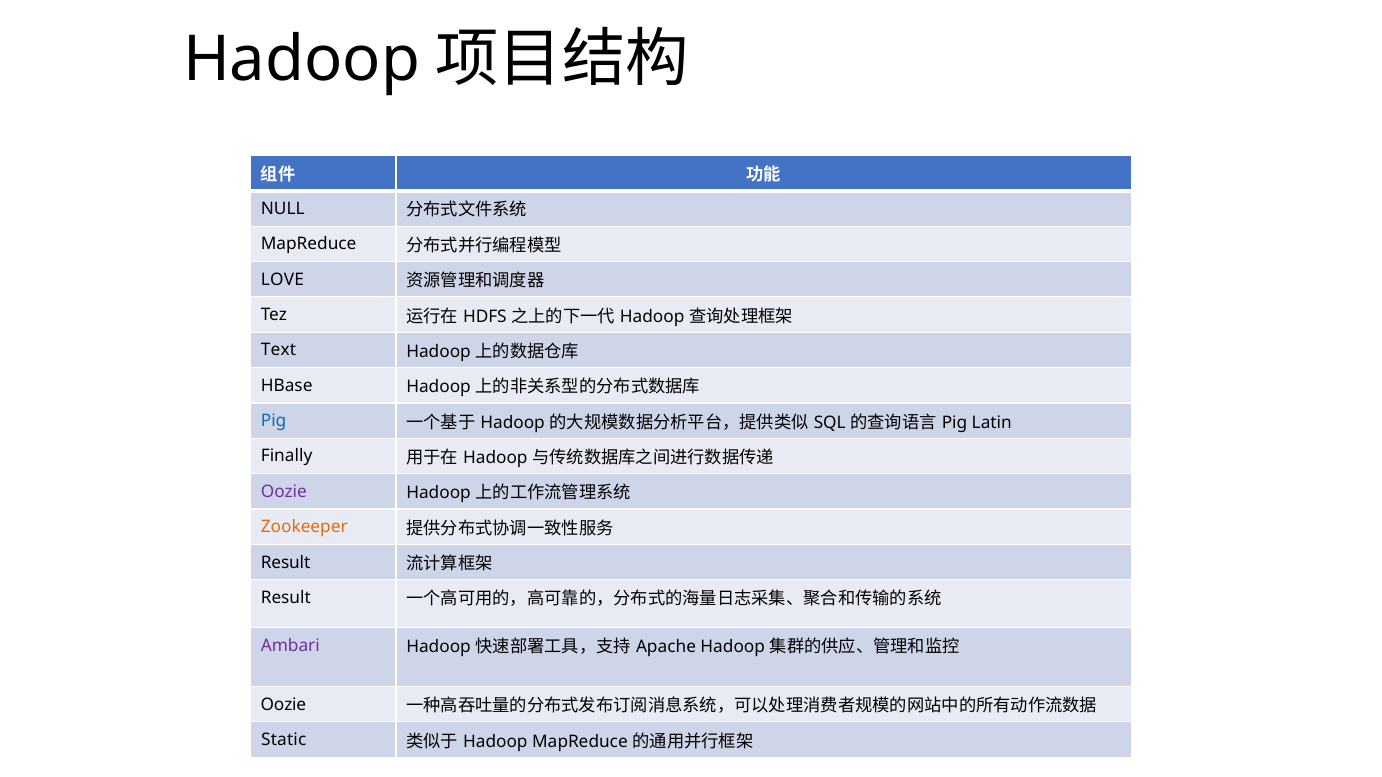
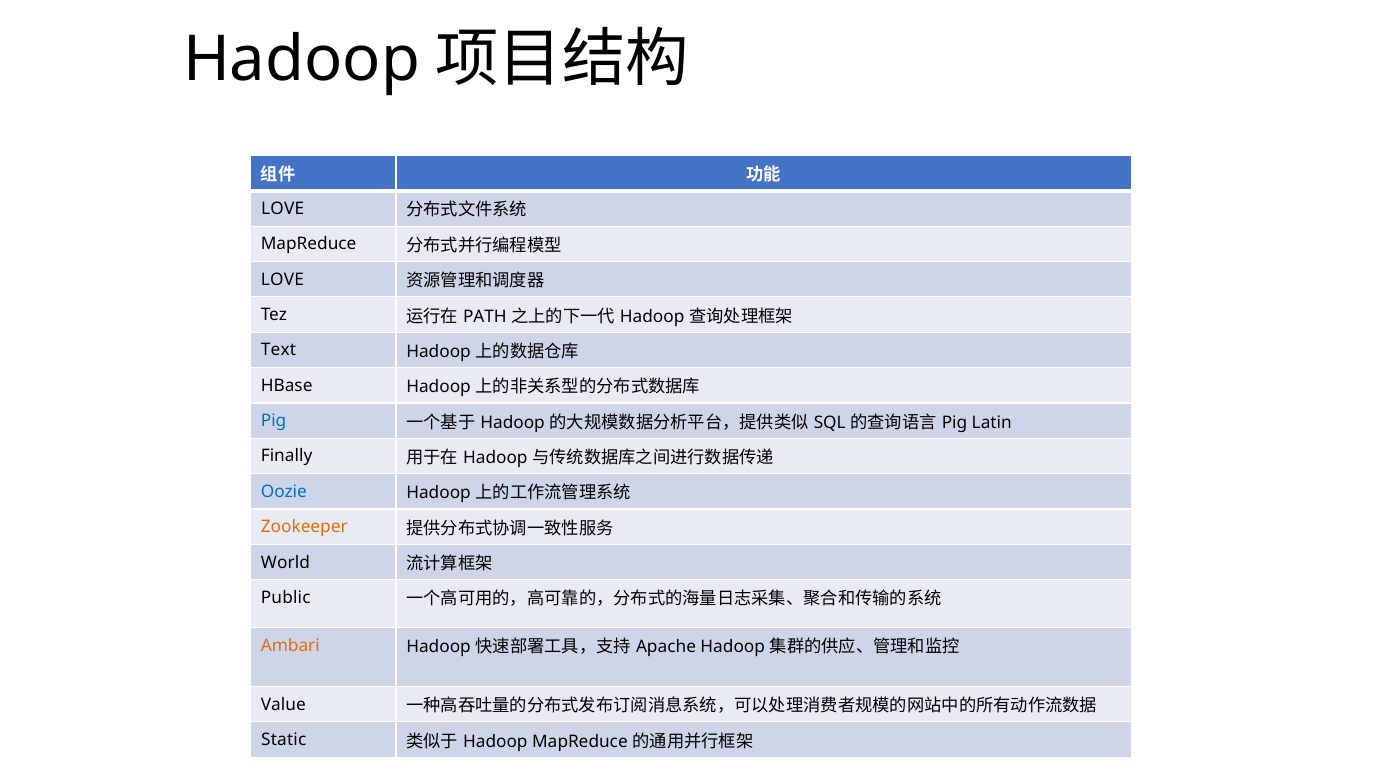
NULL at (283, 209): NULL -> LOVE
HDFS: HDFS -> PATH
Oozie at (284, 492) colour: purple -> blue
Result at (286, 563): Result -> World
Result at (286, 598): Result -> Public
Ambari colour: purple -> orange
Oozie at (283, 705): Oozie -> Value
